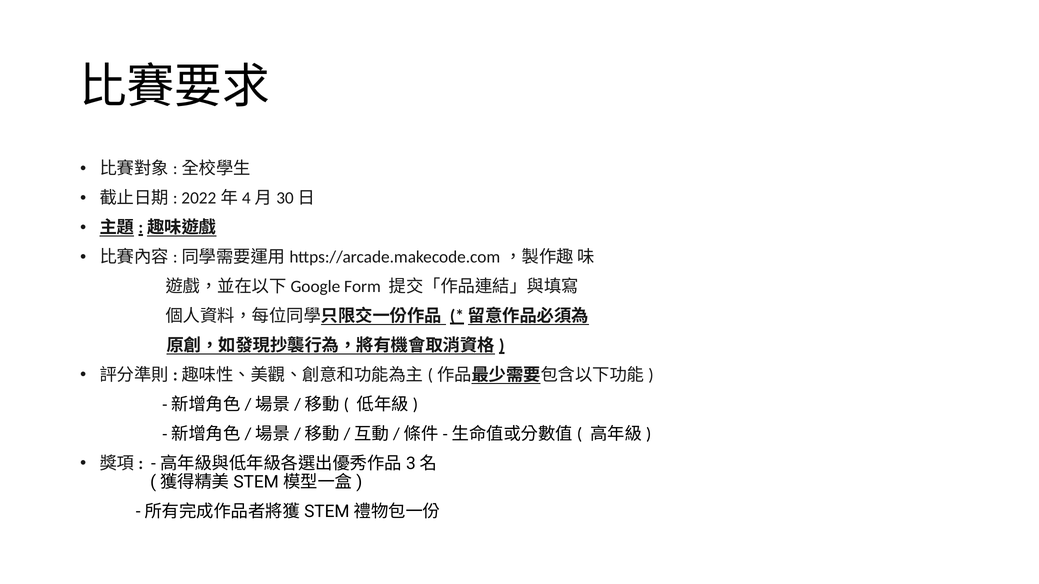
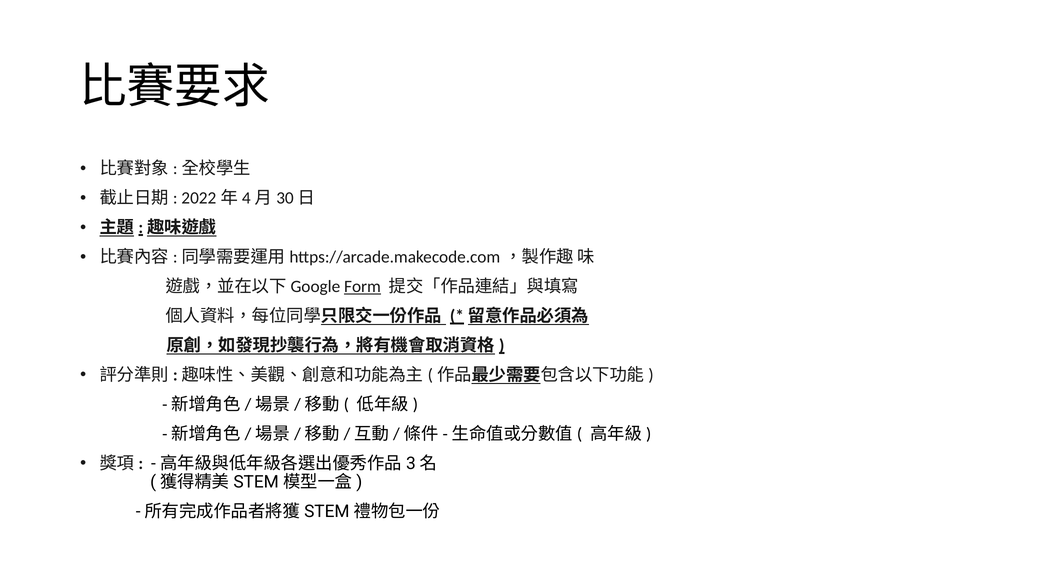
Form underline: none -> present
